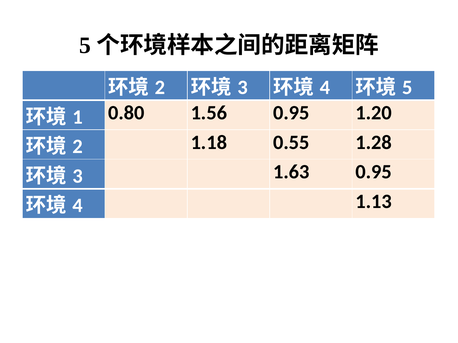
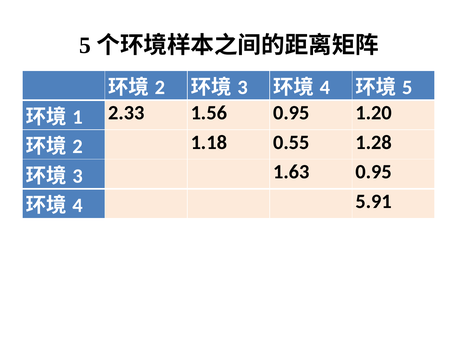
0.80: 0.80 -> 2.33
1.13: 1.13 -> 5.91
